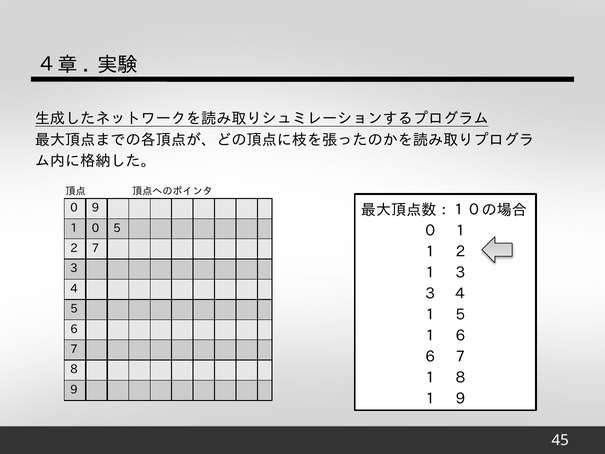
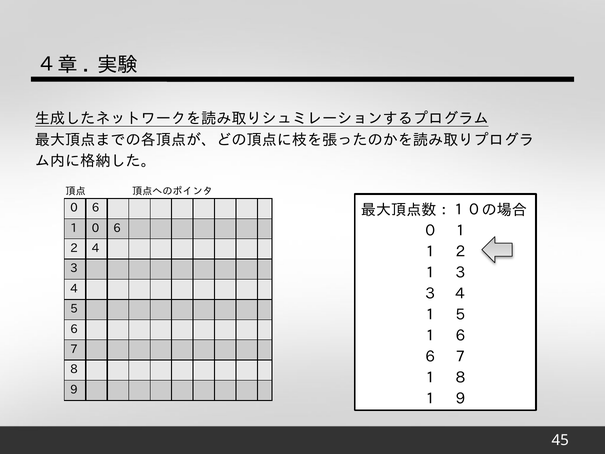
9 at (95, 208): 9 -> 6
1 0 5: 5 -> 6
2 7: 7 -> 4
